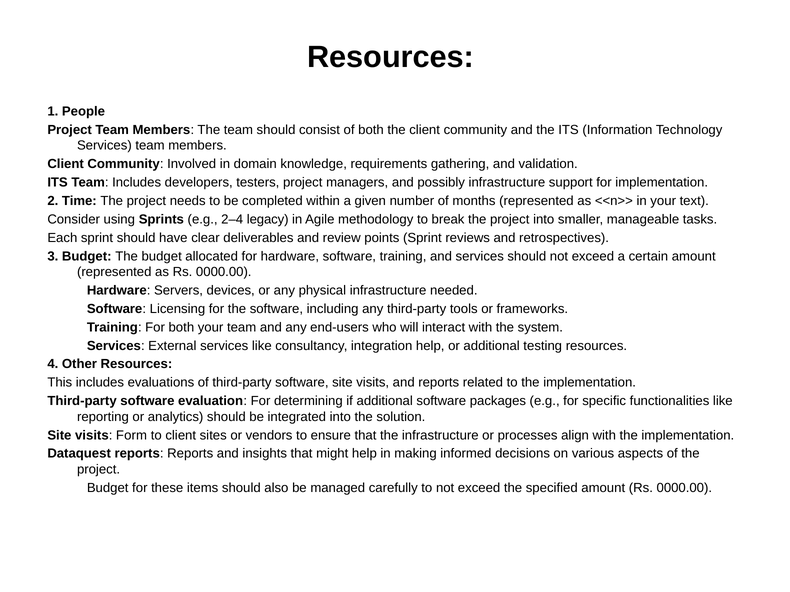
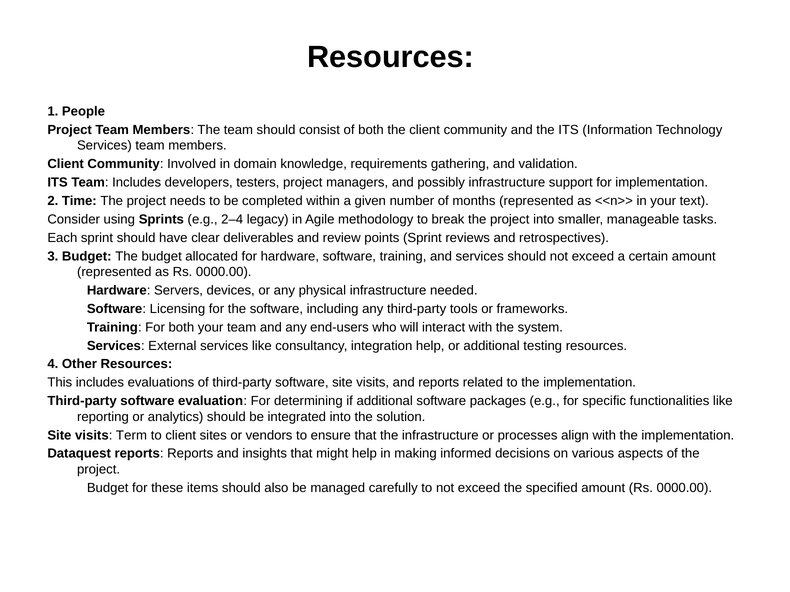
Form: Form -> Term
